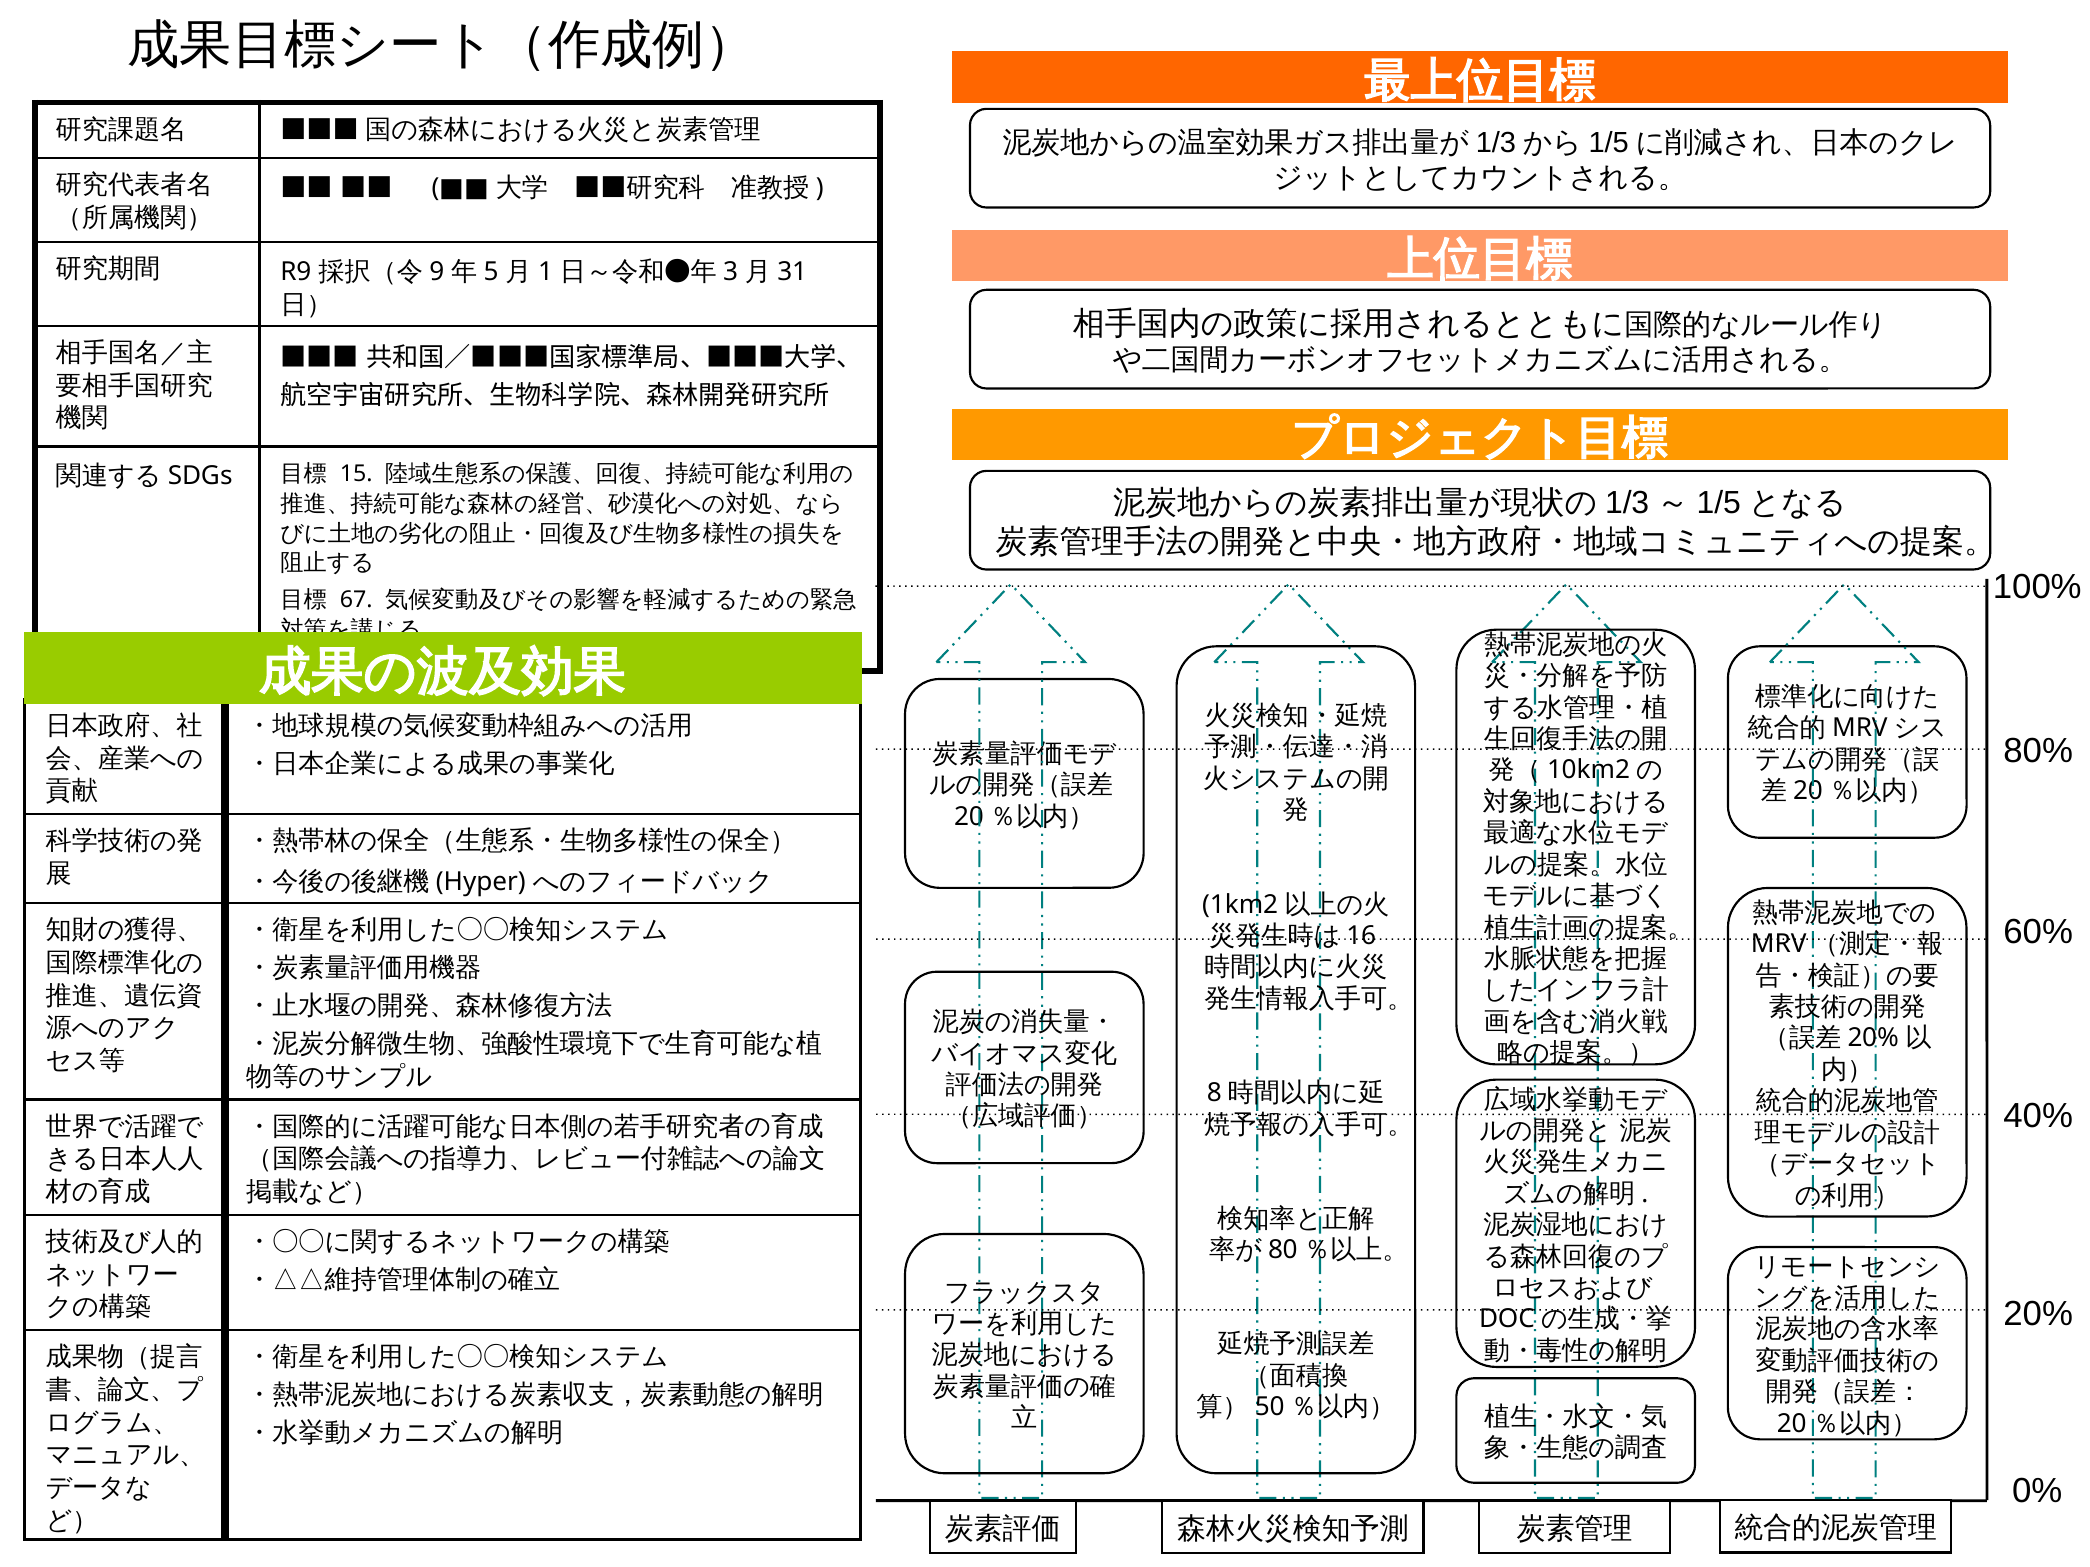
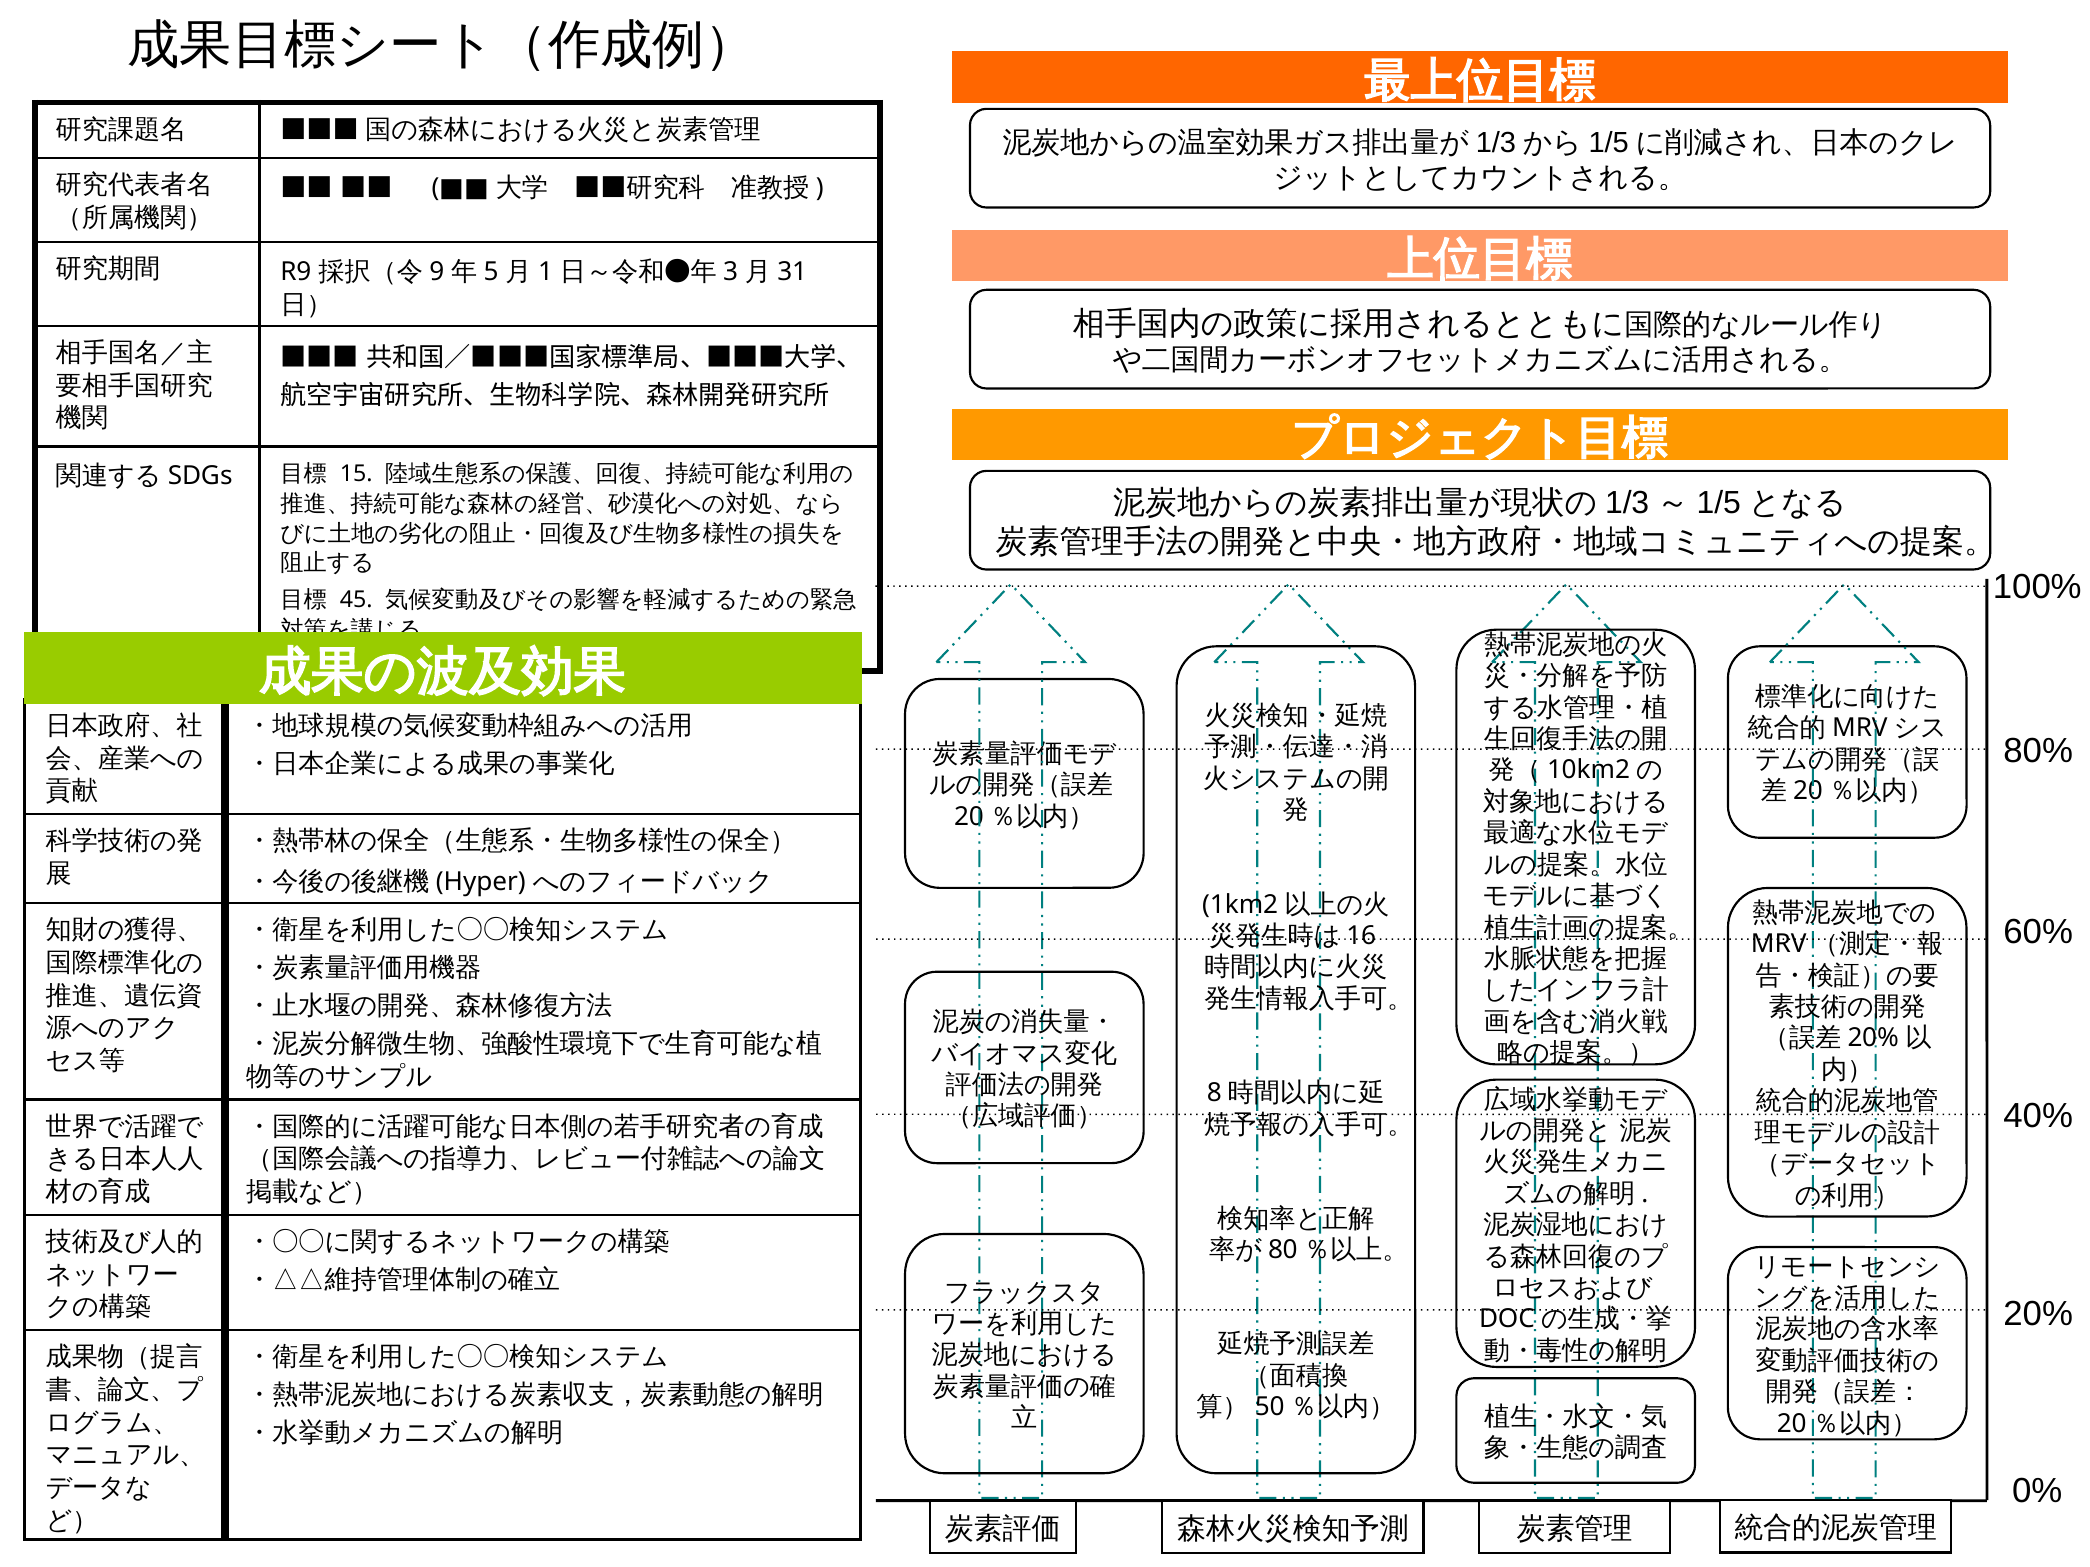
67: 67 -> 45
